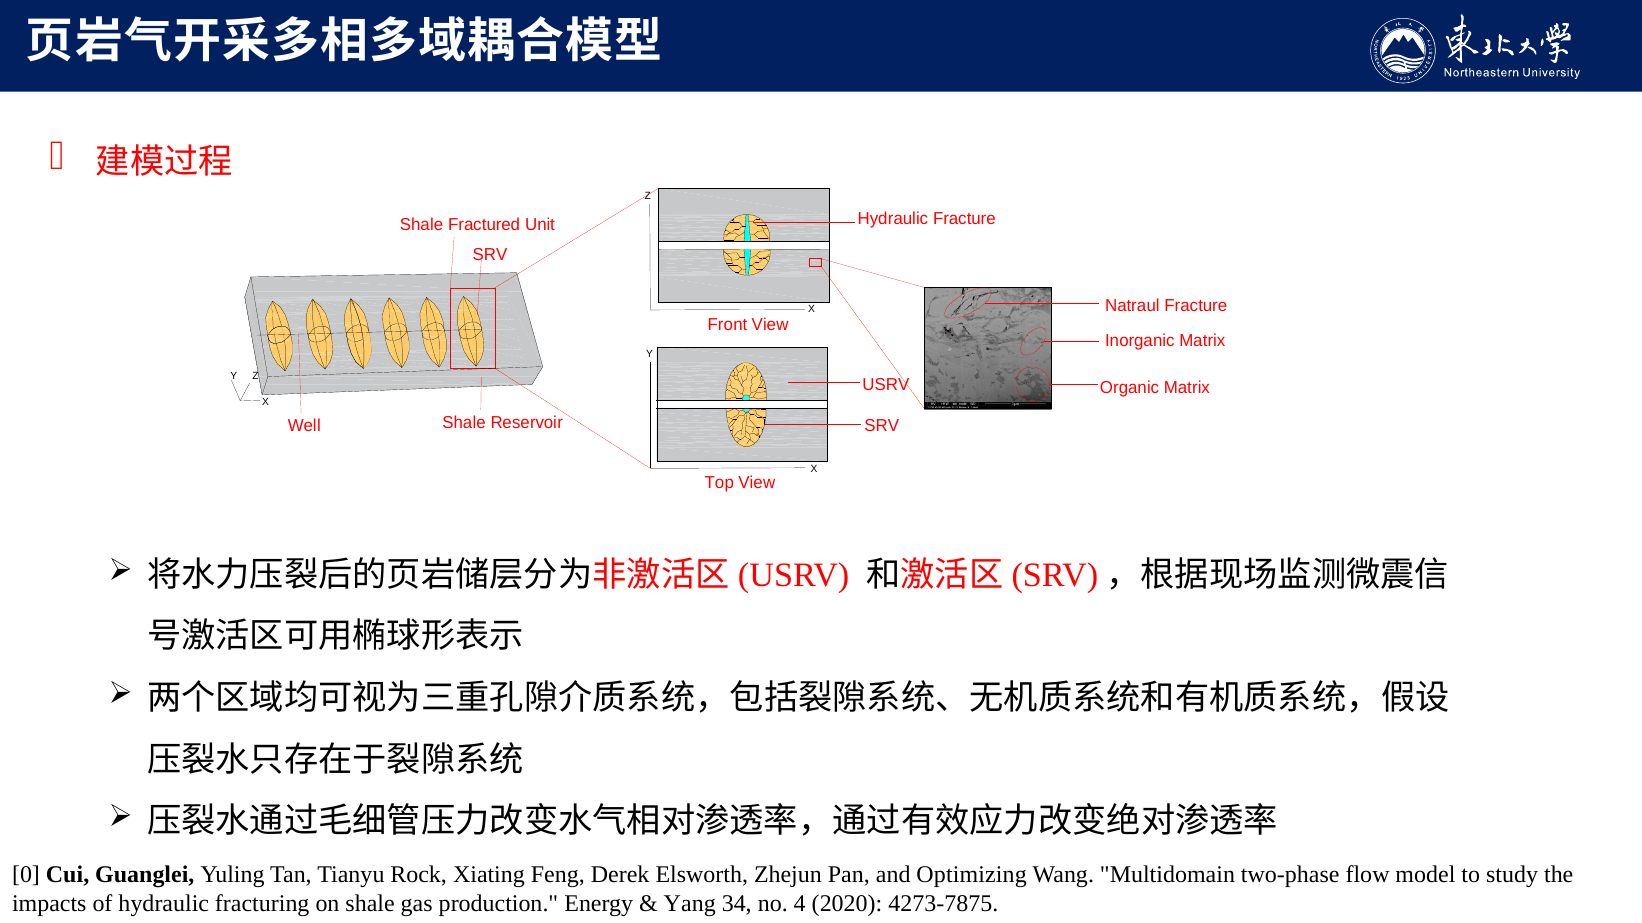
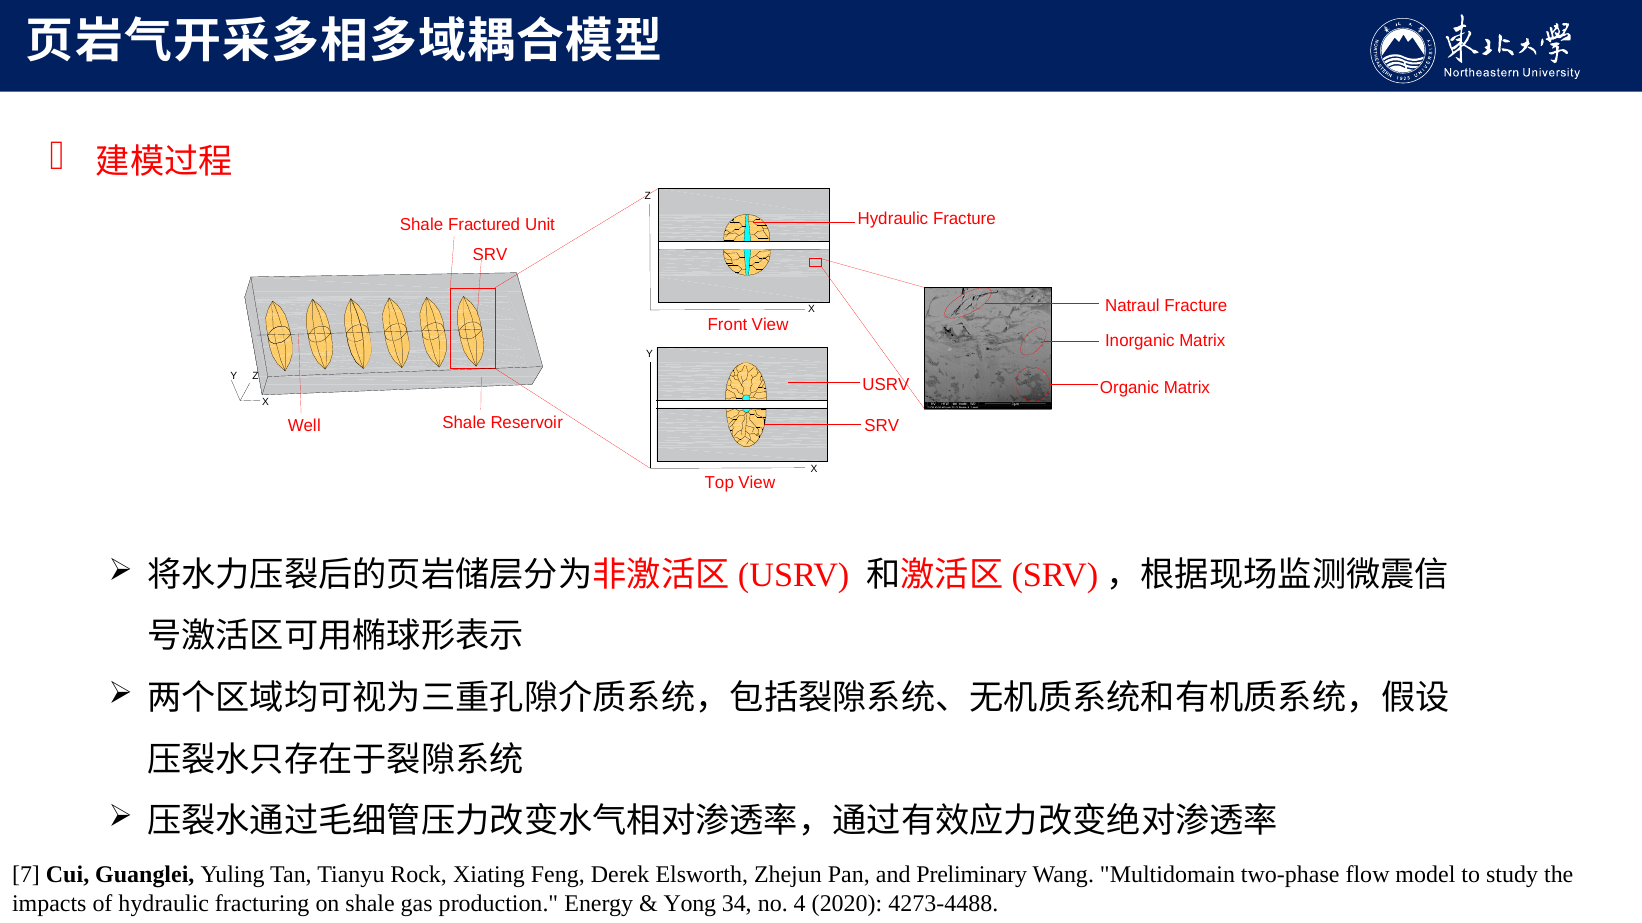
0: 0 -> 7
Optimizing: Optimizing -> Preliminary
Yang: Yang -> Yong
4273-7875: 4273-7875 -> 4273-4488
